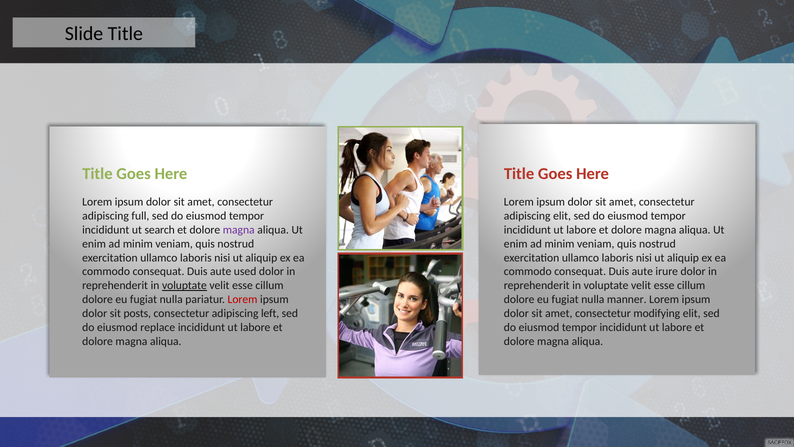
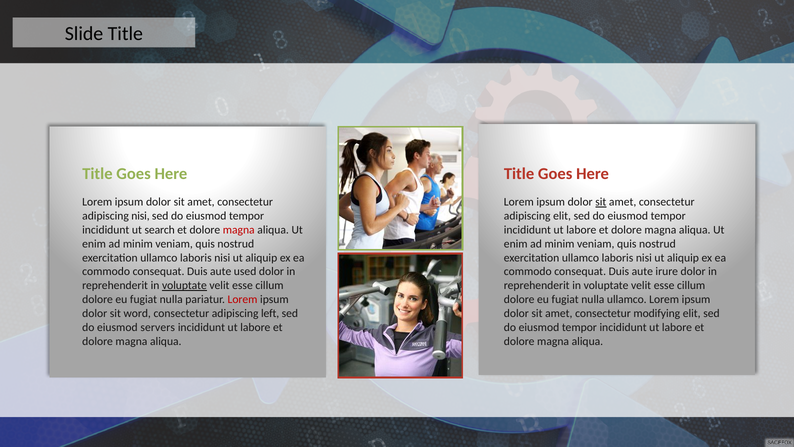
sit at (601, 202) underline: none -> present
adipiscing full: full -> nisi
magna at (239, 230) colour: purple -> red
nulla manner: manner -> ullamco
posts: posts -> word
replace: replace -> servers
